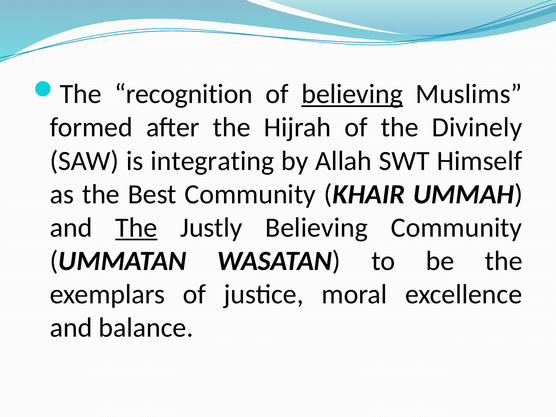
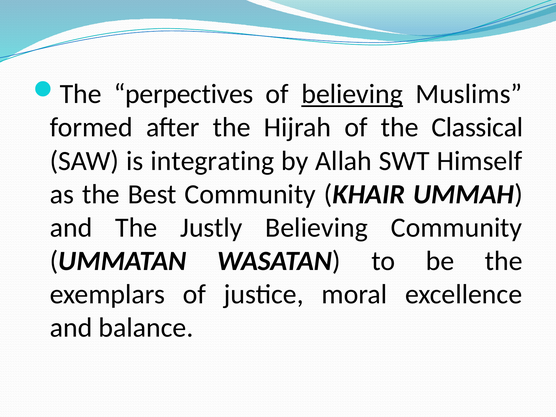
recognition: recognition -> perpectives
Divinely: Divinely -> Classical
The at (136, 228) underline: present -> none
